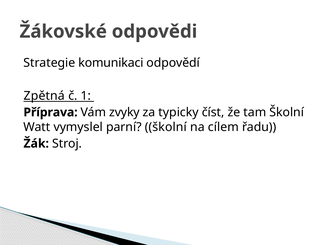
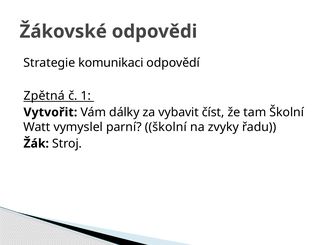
Příprava: Příprava -> Vytvořit
zvyky: zvyky -> dálky
typicky: typicky -> vybavit
cílem: cílem -> zvyky
